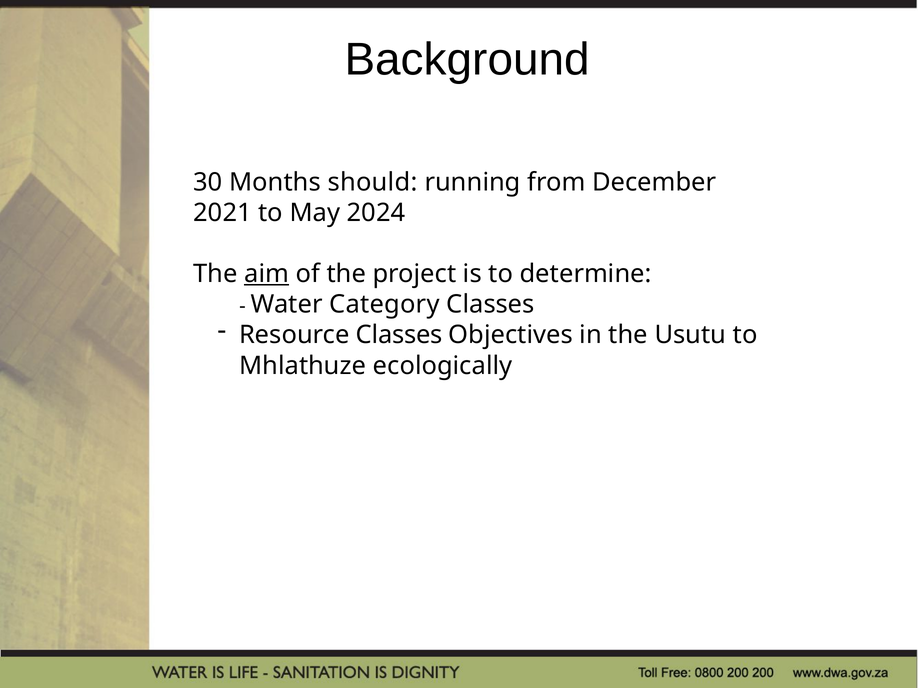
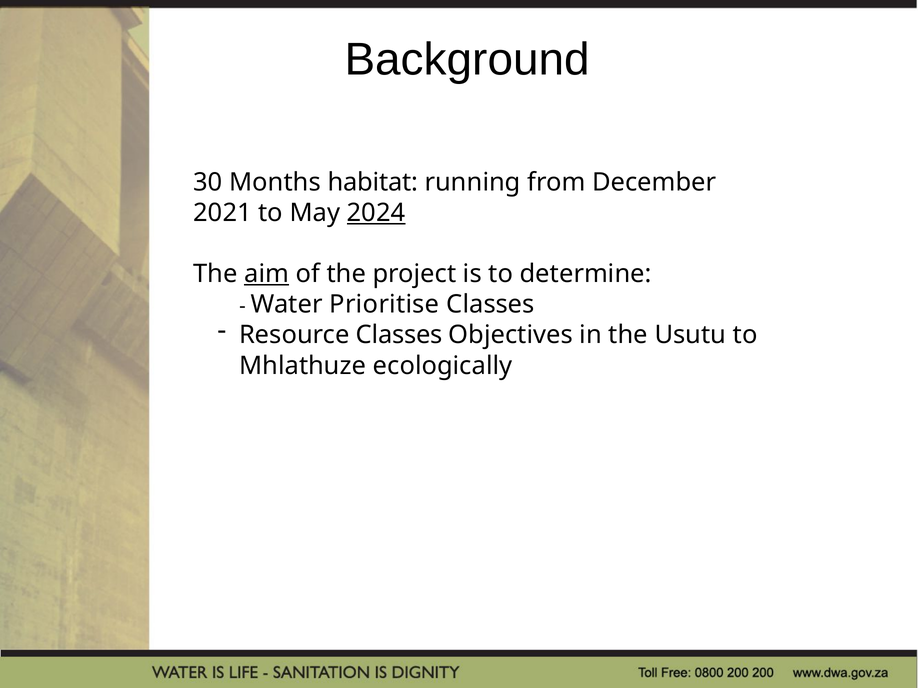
should: should -> habitat
2024 underline: none -> present
Category: Category -> Prioritise
